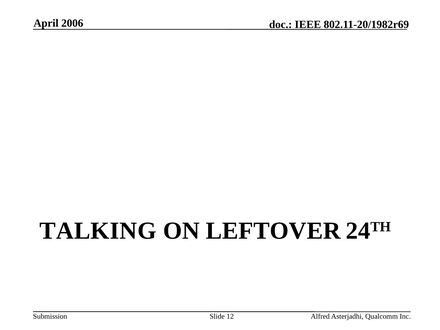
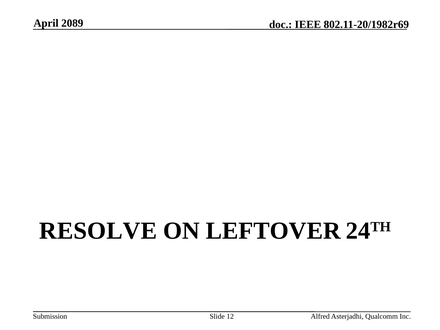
2006: 2006 -> 2089
TALKING: TALKING -> RESOLVE
